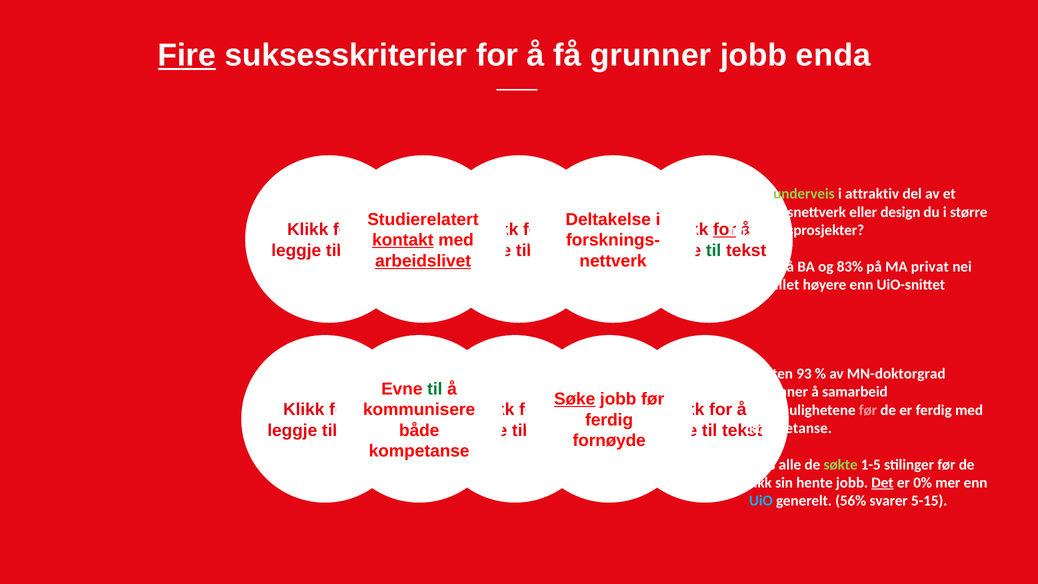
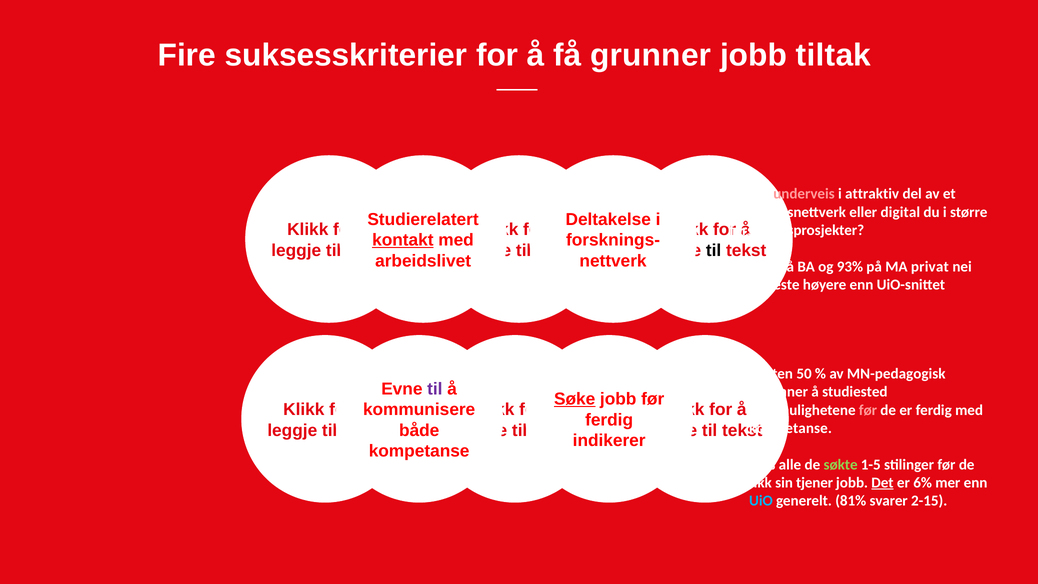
Fire underline: present -> none
enda: enda -> tiltak
underveis colour: light green -> pink
design: design -> digital
for at (725, 230) underline: present -> none
til at (714, 251) colour: green -> black
arbeidslivet underline: present -> none
83%: 83% -> 93%
rullet: rullet -> fleste
93: 93 -> 50
MN-doktorgrad: MN-doktorgrad -> MN-pedagogisk
til at (435, 389) colour: green -> purple
samarbeid: samarbeid -> studiested
fornøyde: fornøyde -> indikerer
hente: hente -> tjener
0%: 0% -> 6%
generelt 56%: 56% -> 81%
5-15: 5-15 -> 2-15
